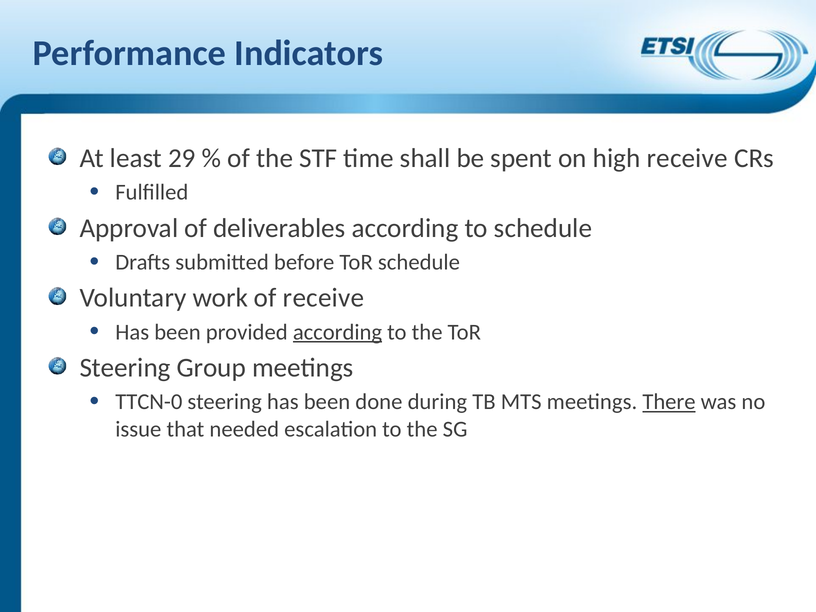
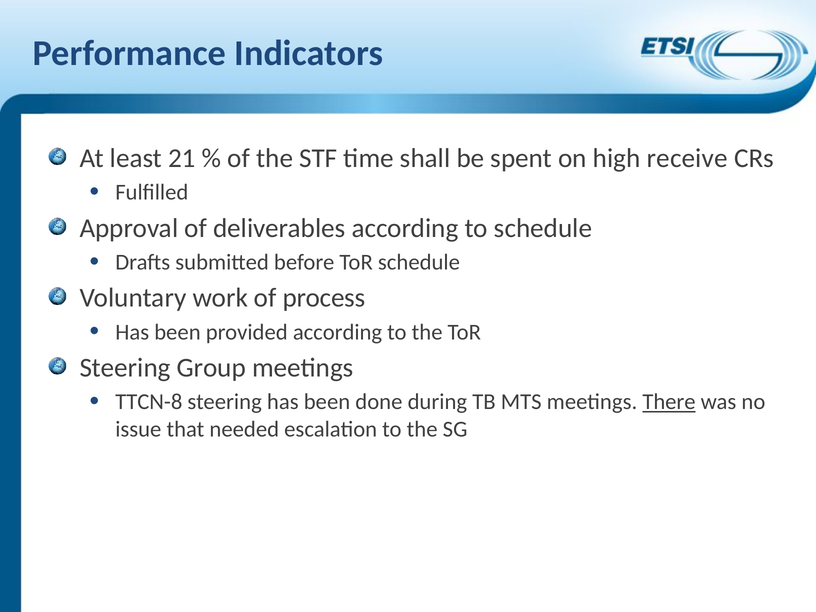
29: 29 -> 21
of receive: receive -> process
according at (337, 332) underline: present -> none
TTCN-0: TTCN-0 -> TTCN-8
